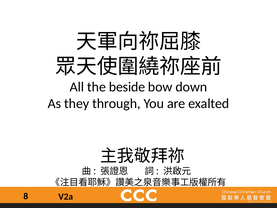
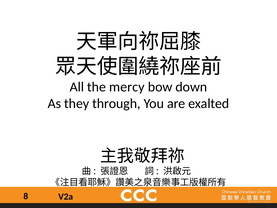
beside: beside -> mercy
